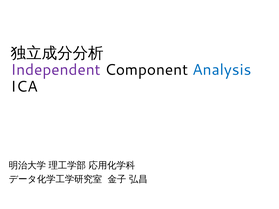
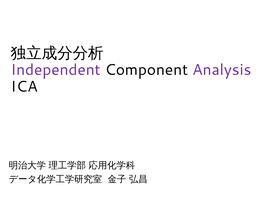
Analysis colour: blue -> purple
